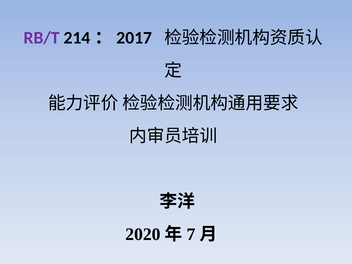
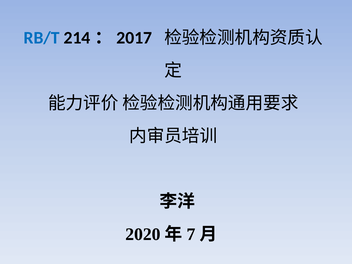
RB/T colour: purple -> blue
